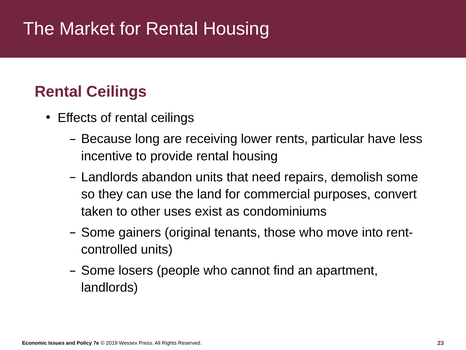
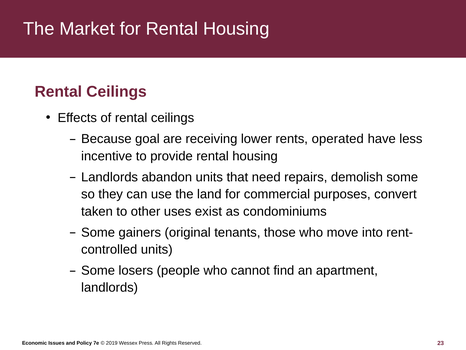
long: long -> goal
particular: particular -> operated
